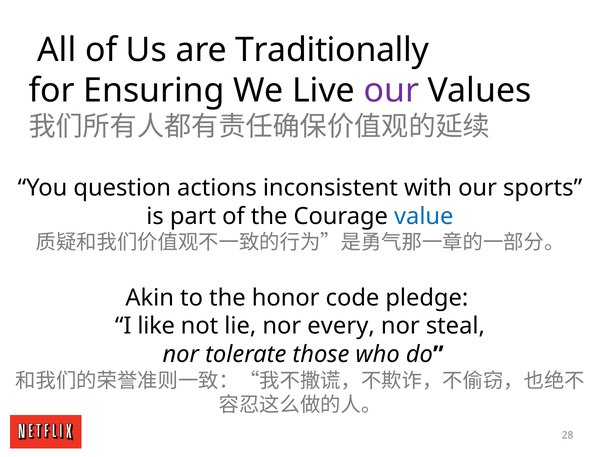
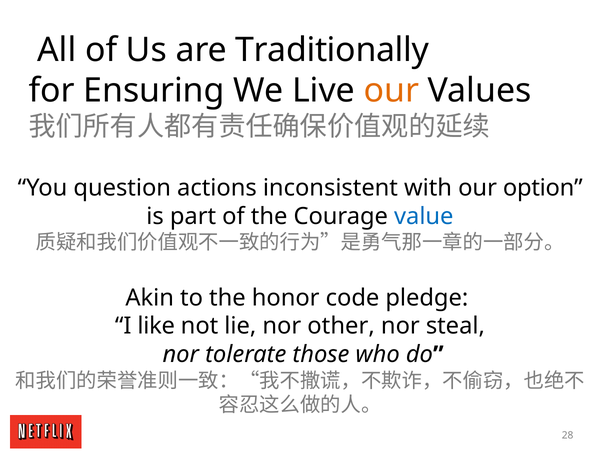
our at (391, 91) colour: purple -> orange
sports: sports -> option
every: every -> other
